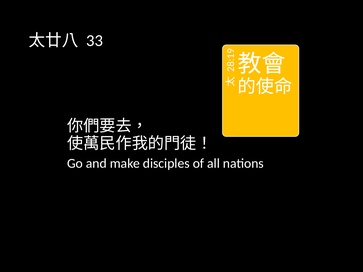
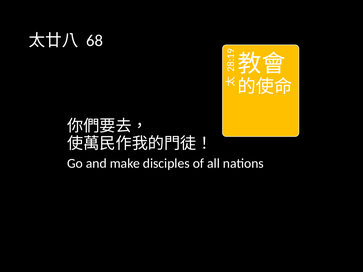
33: 33 -> 68
